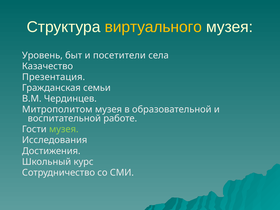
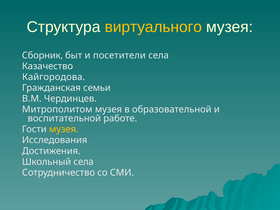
Уровень: Уровень -> Сборник
Презентация: Презентация -> Кайгородова
музея at (64, 129) colour: light green -> yellow
Школьный курс: курс -> села
